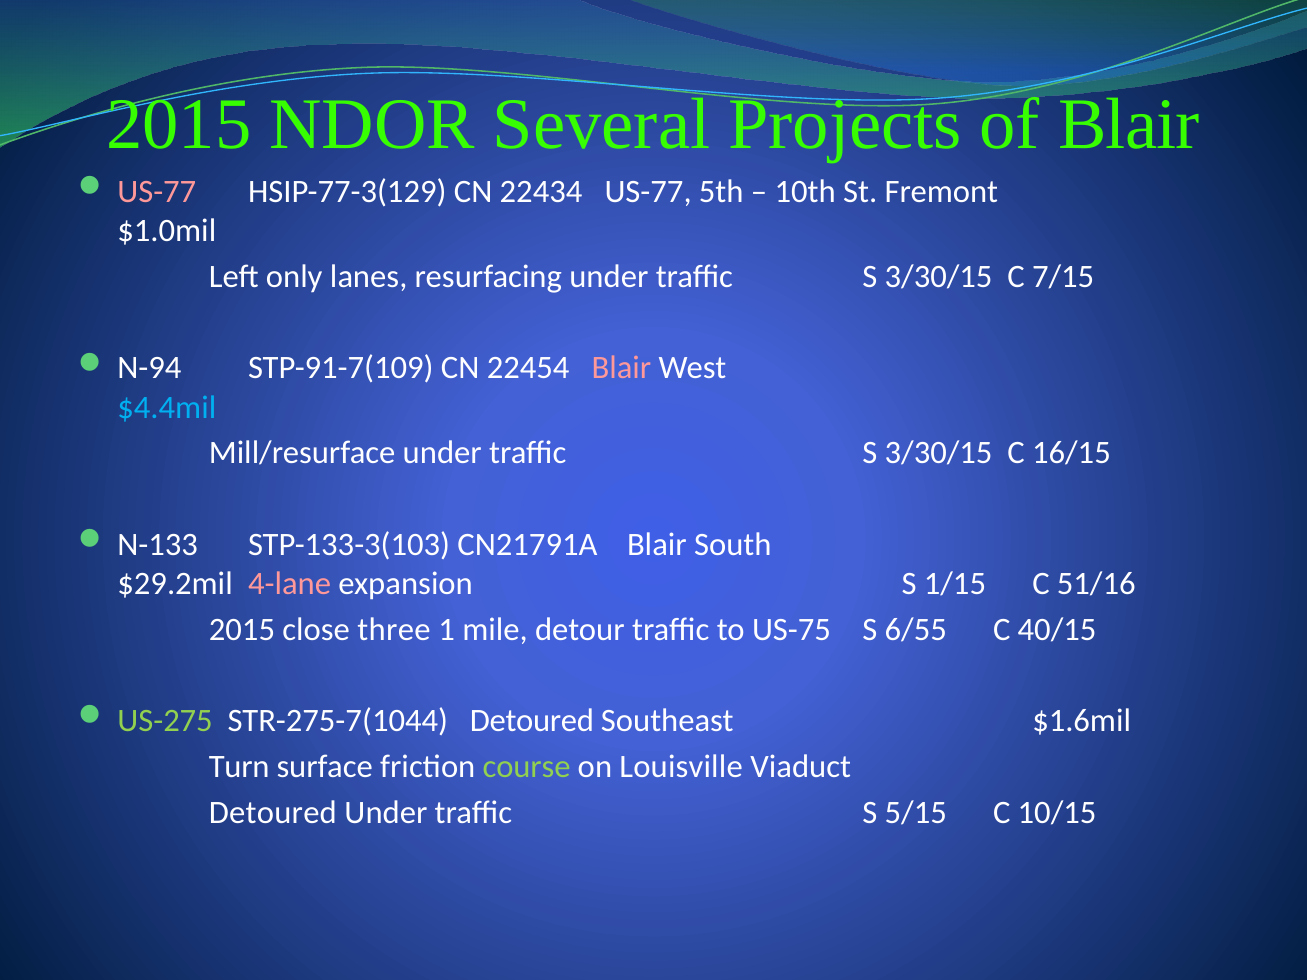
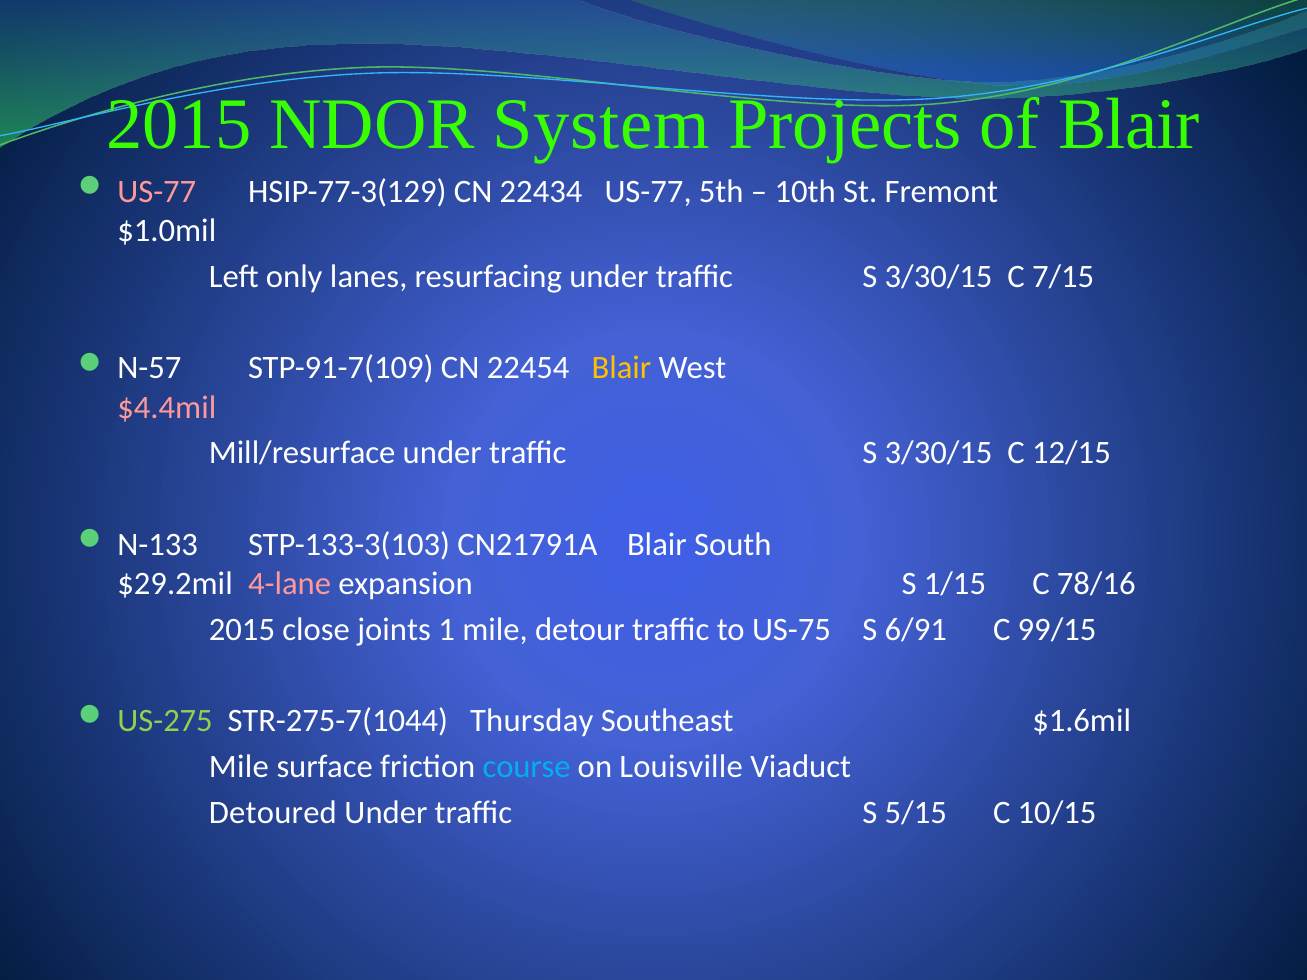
Several: Several -> System
N-94: N-94 -> N-57
Blair at (621, 368) colour: pink -> yellow
$4.4mil colour: light blue -> pink
16/15: 16/15 -> 12/15
51/16: 51/16 -> 78/16
three: three -> joints
6/55: 6/55 -> 6/91
40/15: 40/15 -> 99/15
STR-275-7(1044 Detoured: Detoured -> Thursday
Turn at (239, 767): Turn -> Mile
course colour: light green -> light blue
